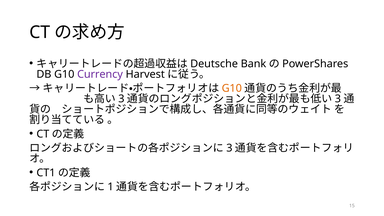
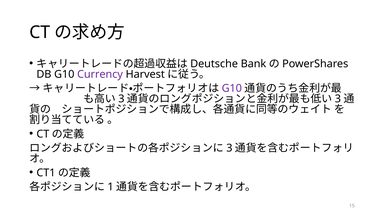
G10 at (232, 88) colour: orange -> purple
